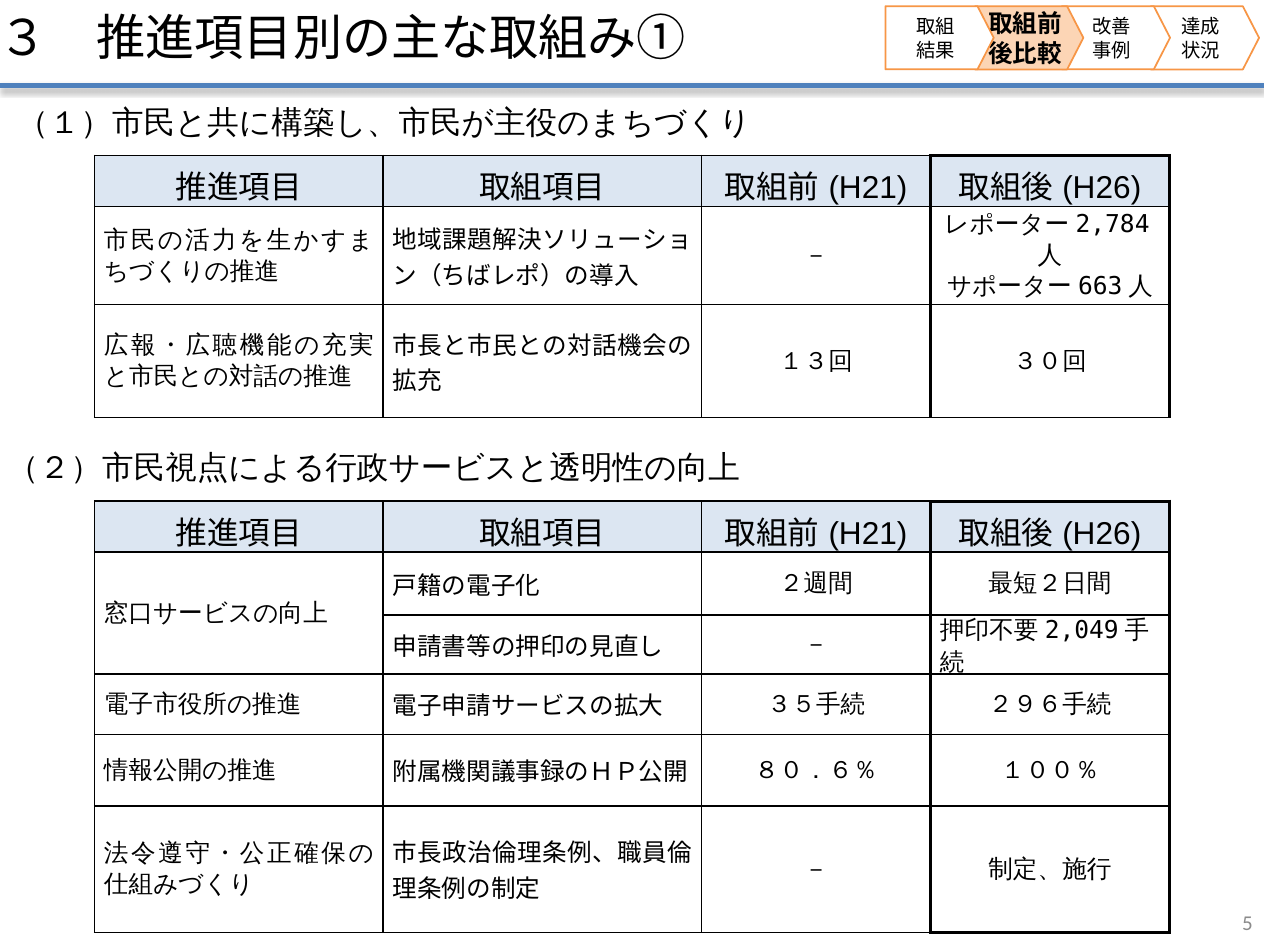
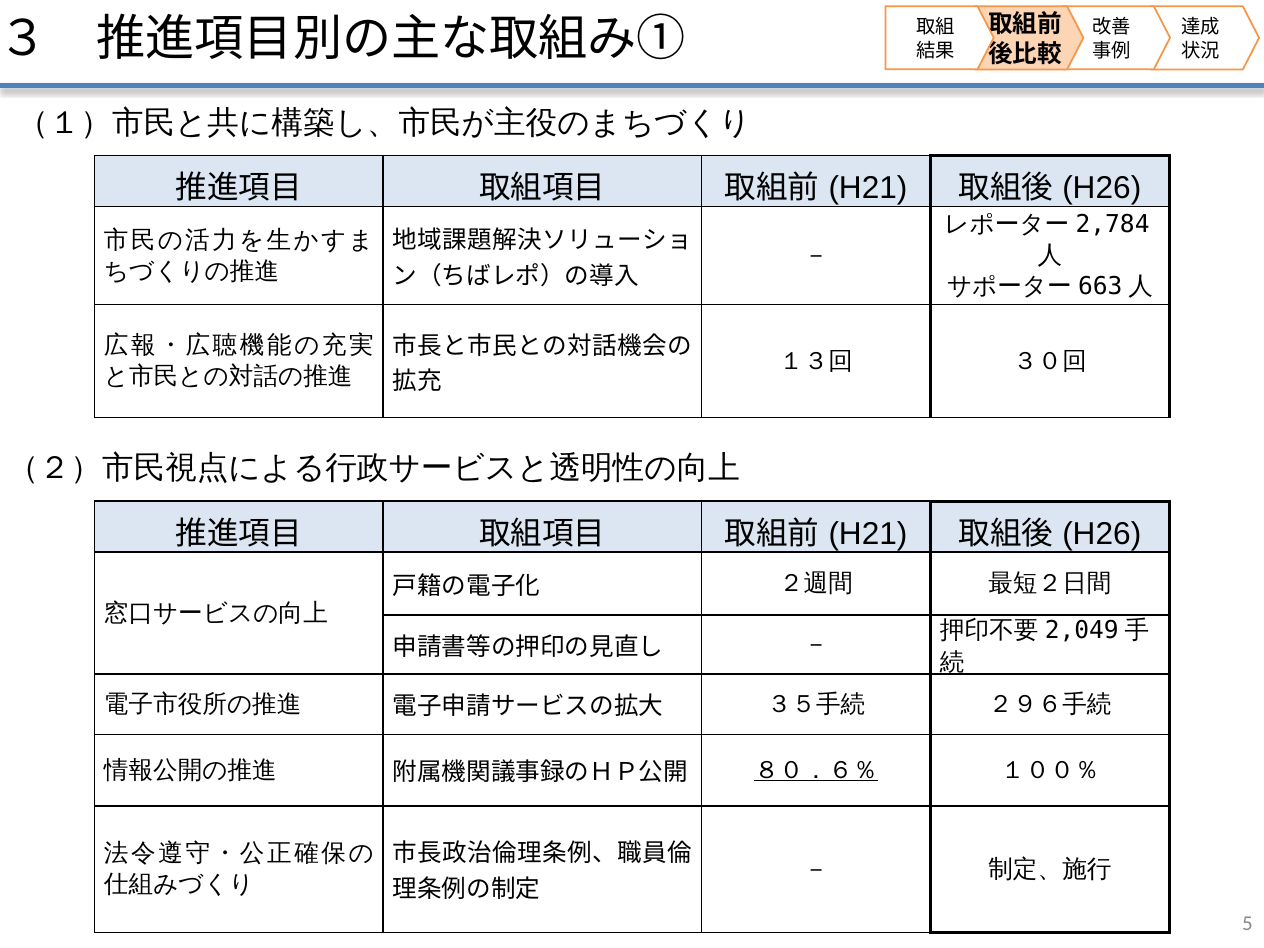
８０．６％ underline: none -> present
